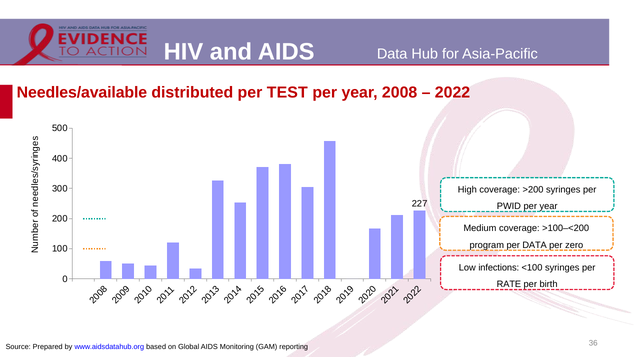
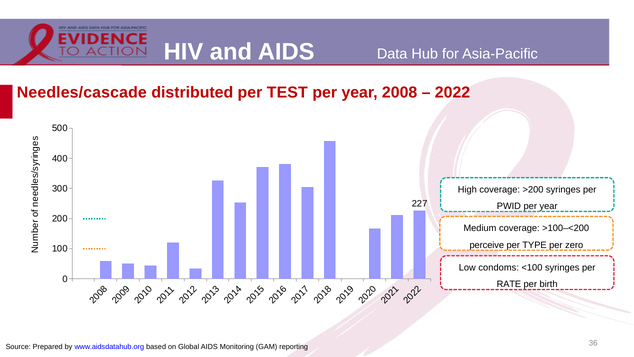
Needles/available: Needles/available -> Needles/cascade
program: program -> perceive
per DATA: DATA -> TYPE
infections: infections -> condoms
